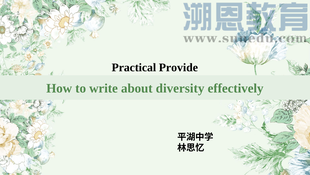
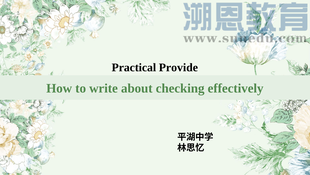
diversity: diversity -> checking
